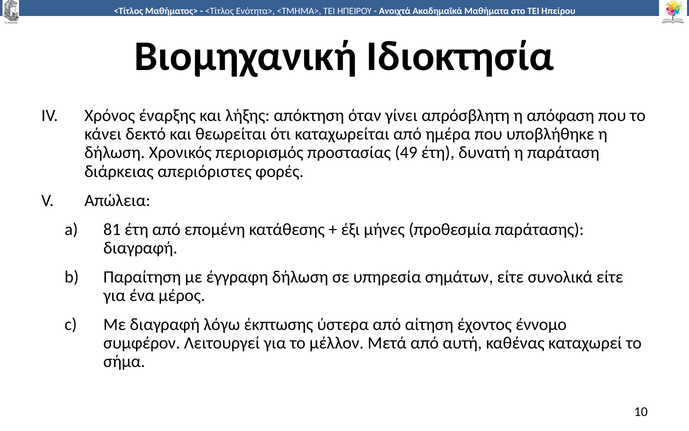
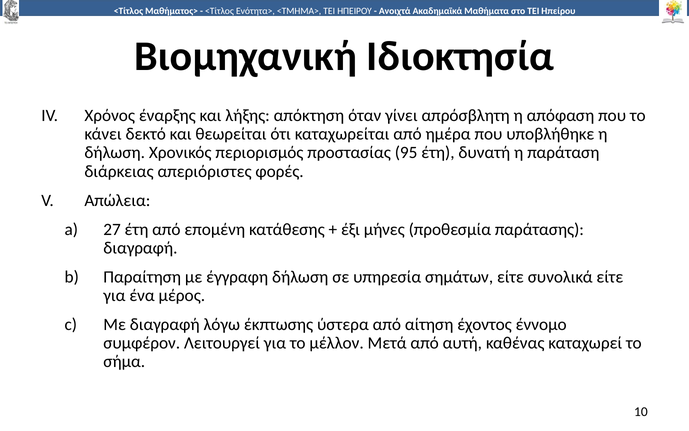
49: 49 -> 95
81: 81 -> 27
